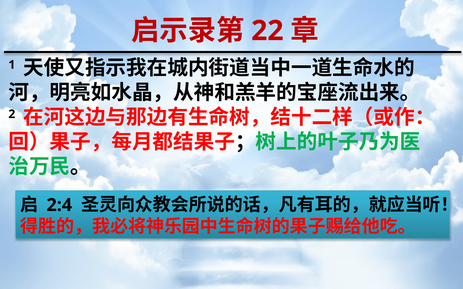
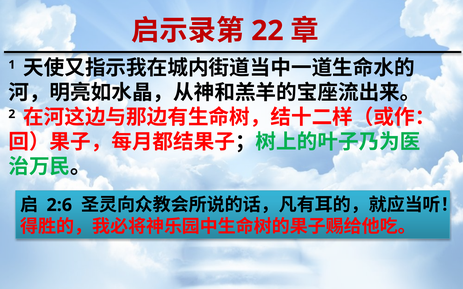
2:4: 2:4 -> 2:6
